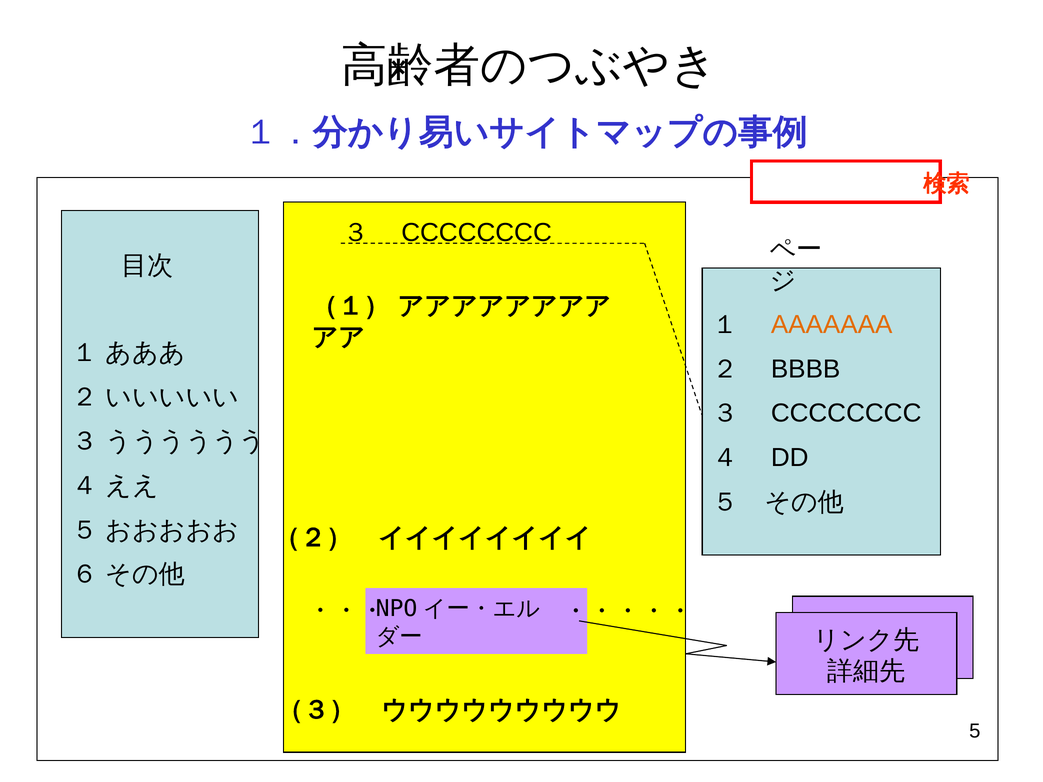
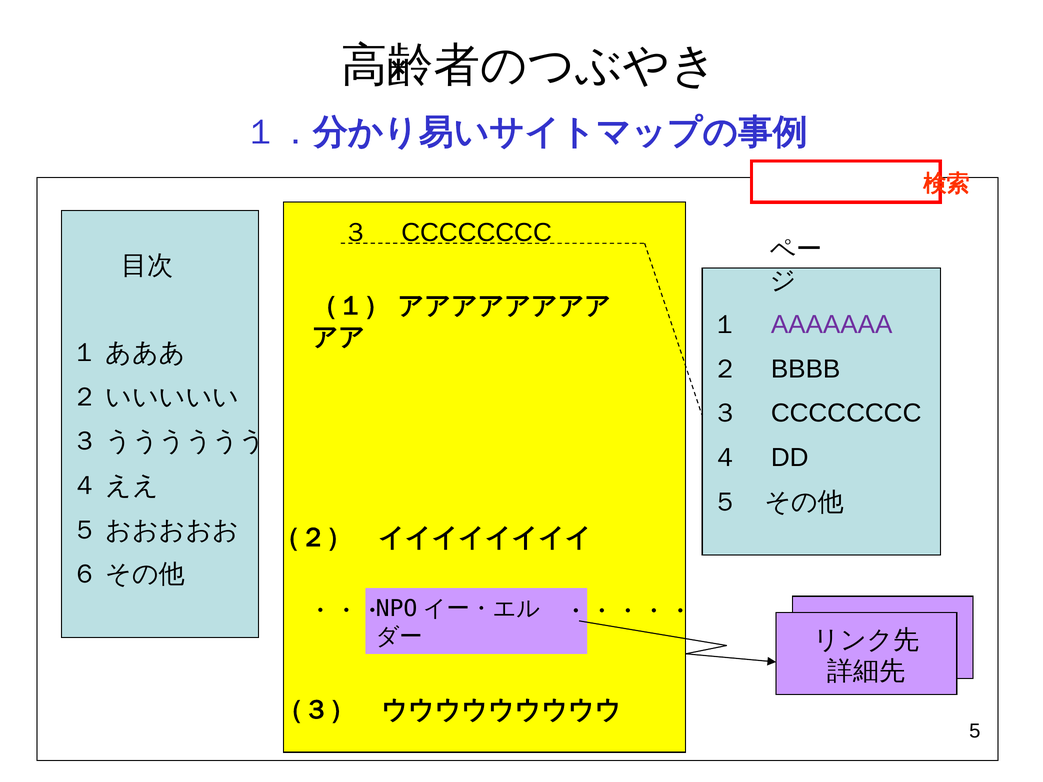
AAAAAAA colour: orange -> purple
